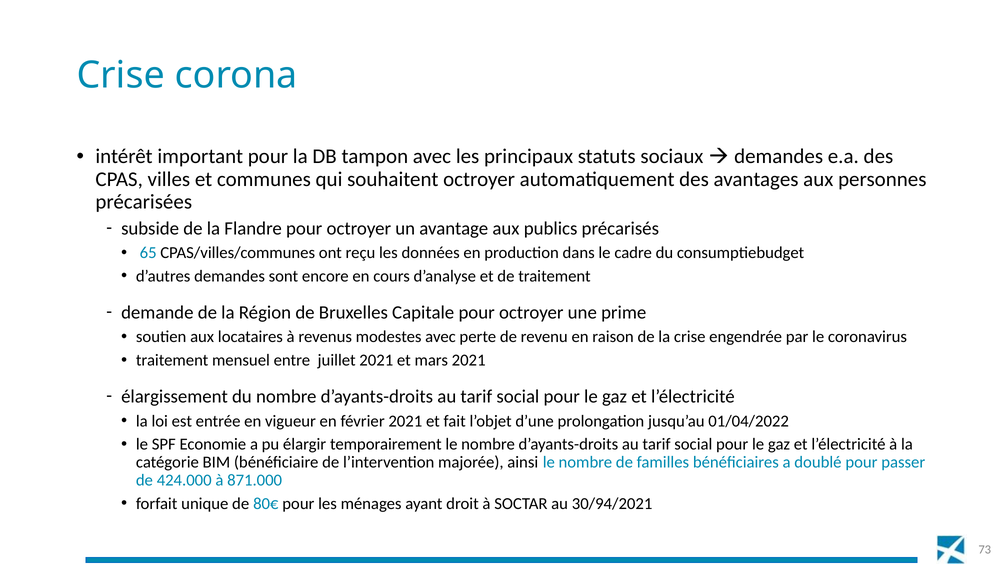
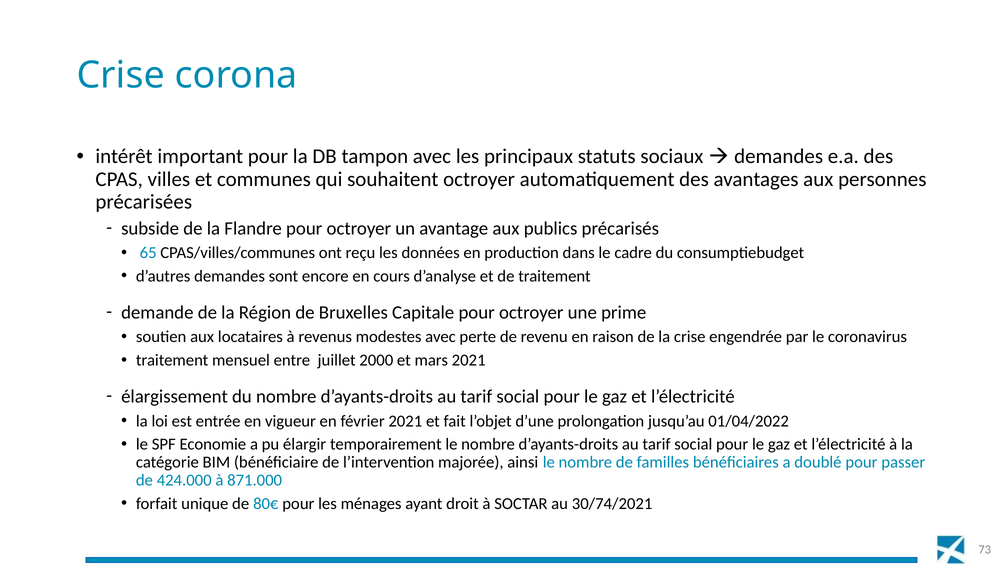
juillet 2021: 2021 -> 2000
30/94/2021: 30/94/2021 -> 30/74/2021
